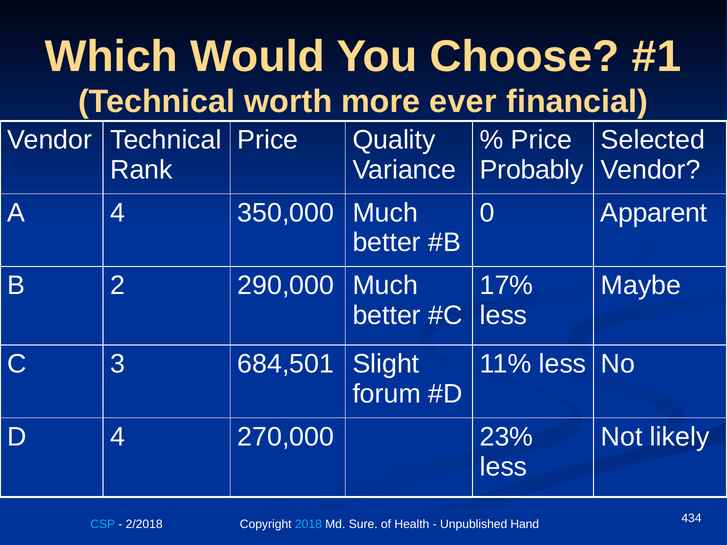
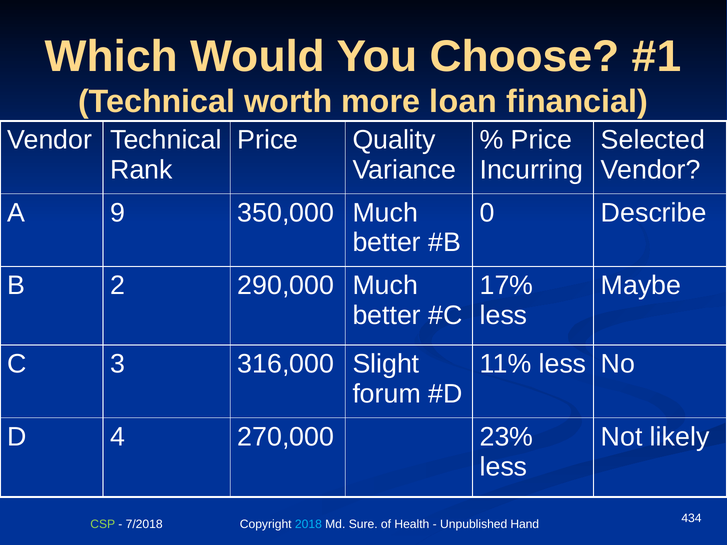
ever: ever -> loan
Probably: Probably -> Incurring
A 4: 4 -> 9
Apparent: Apparent -> Describe
684,501: 684,501 -> 316,000
CSP colour: light blue -> light green
2/2018: 2/2018 -> 7/2018
